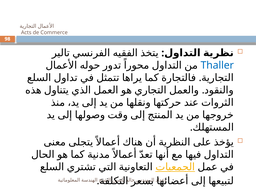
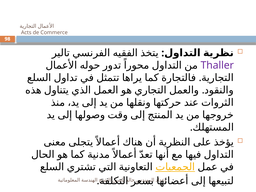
Thaller colour: blue -> purple
